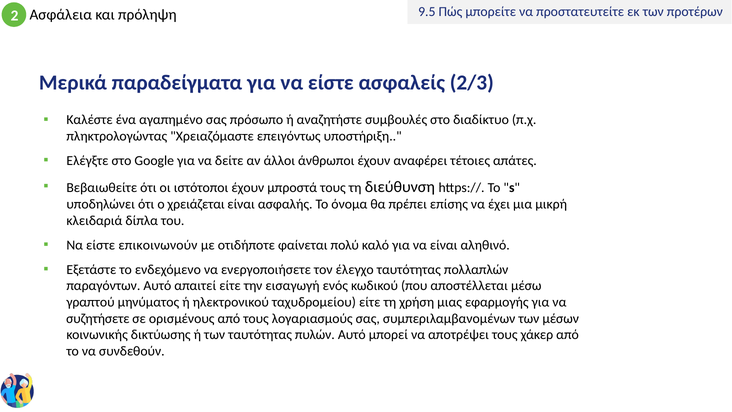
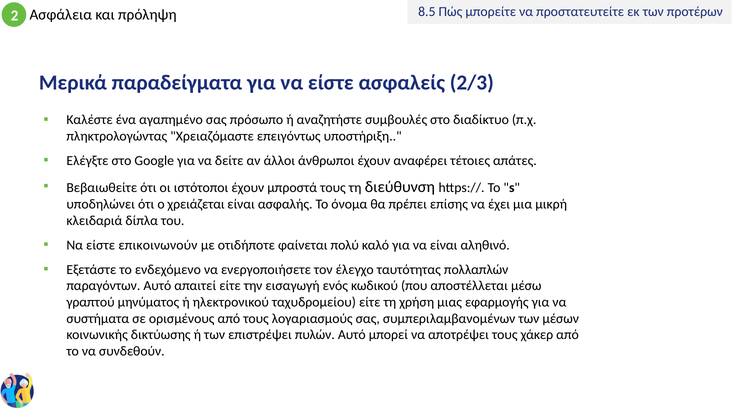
9.5: 9.5 -> 8.5
συζητήσετε: συζητήσετε -> συστήματα
των ταυτότητας: ταυτότητας -> επιστρέψει
